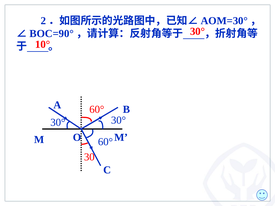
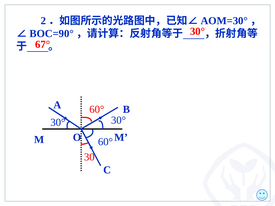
10°: 10° -> 67°
